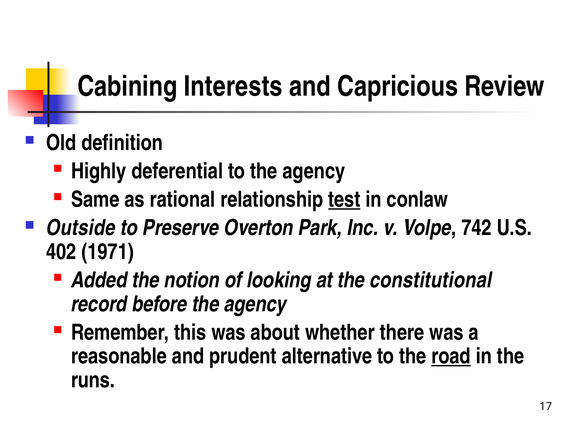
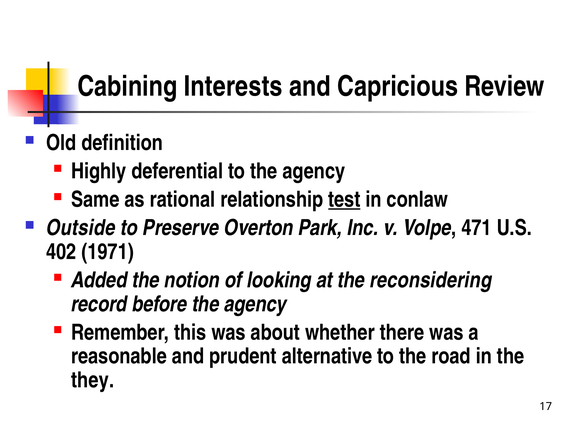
742: 742 -> 471
constitutional: constitutional -> reconsidering
road underline: present -> none
runs: runs -> they
